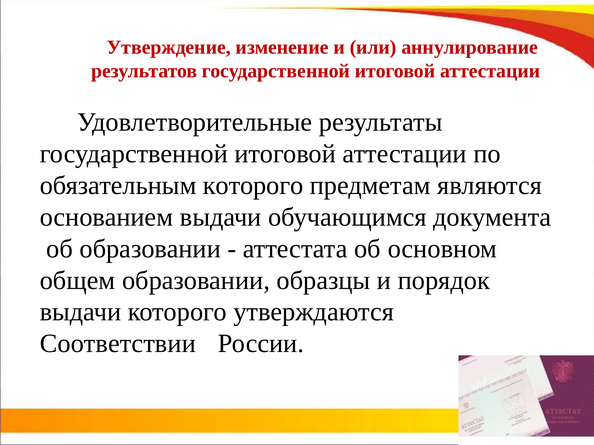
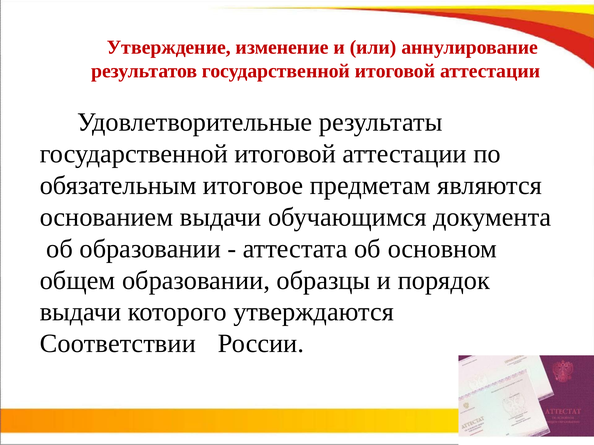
обязательным которого: которого -> итоговое
